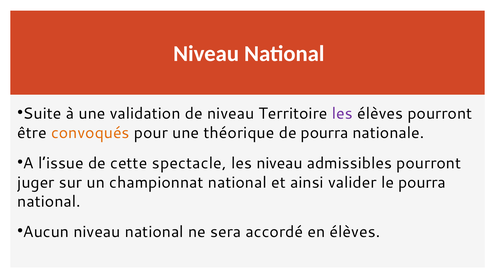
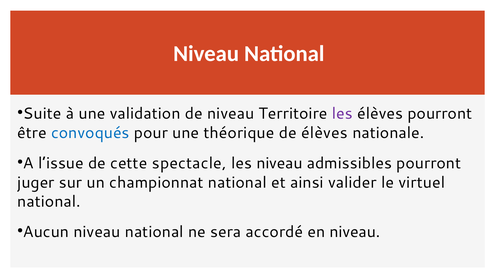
convoqués colour: orange -> blue
de pourra: pourra -> élèves
le pourra: pourra -> virtuel
en élèves: élèves -> niveau
